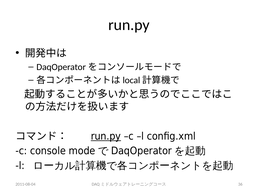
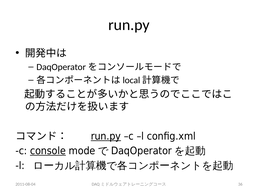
console underline: none -> present
